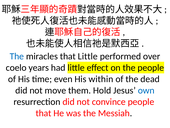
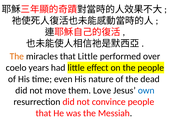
The at (17, 56) colour: blue -> orange
within: within -> nature
Hold: Hold -> Love
